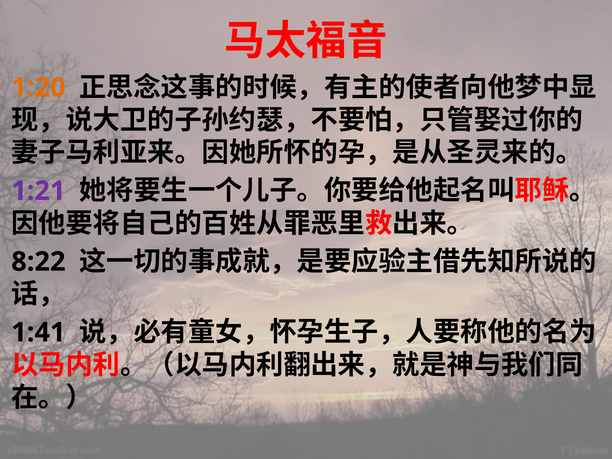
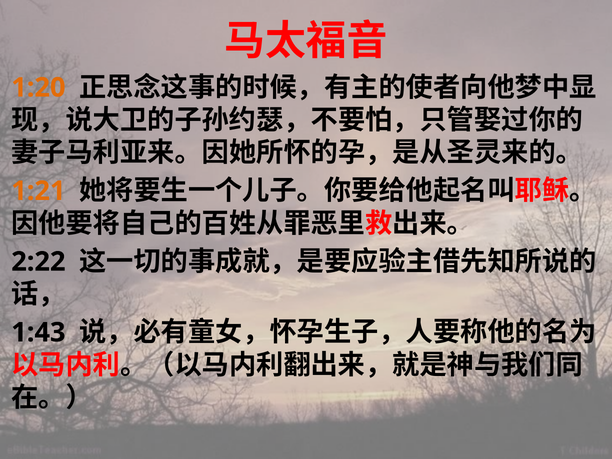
1:21 colour: purple -> orange
8:22: 8:22 -> 2:22
1:41: 1:41 -> 1:43
